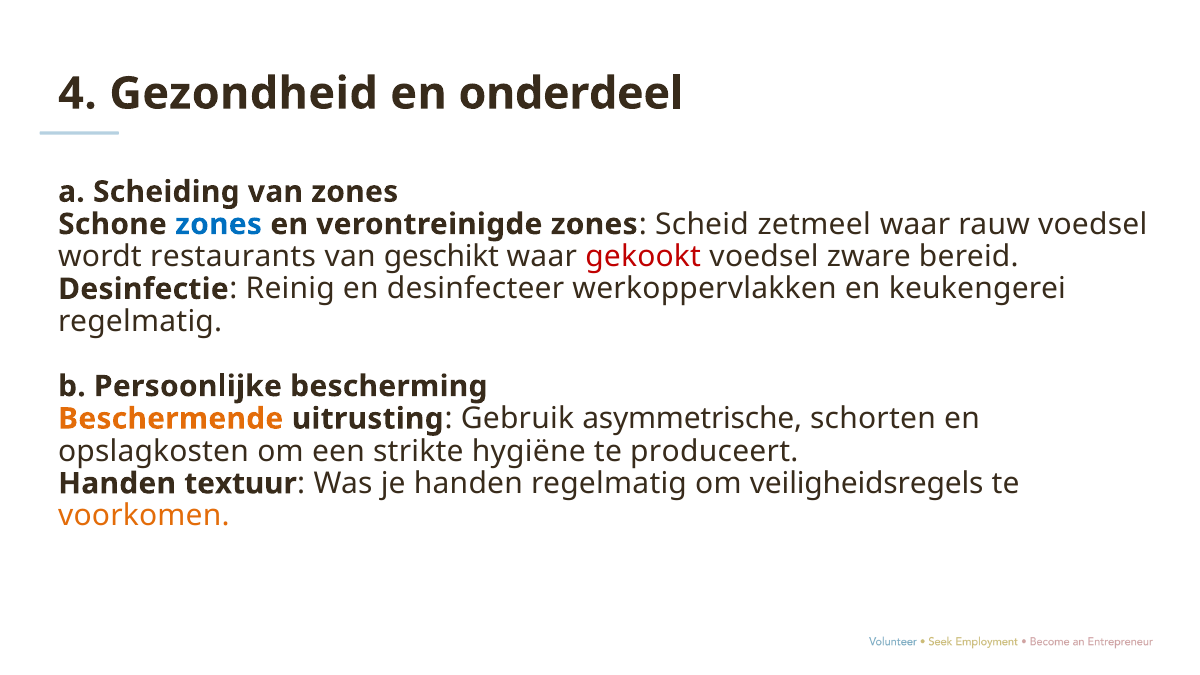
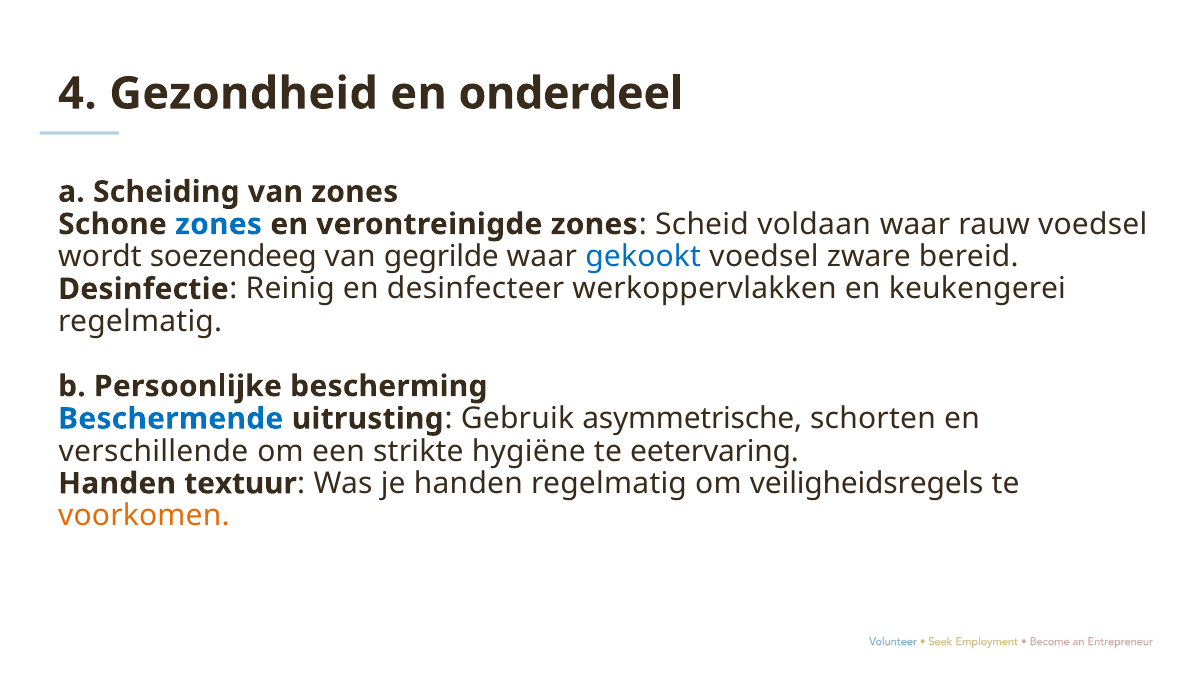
zetmeel: zetmeel -> voldaan
restaurants: restaurants -> soezendeeg
geschikt: geschikt -> gegrilde
gekookt colour: red -> blue
Beschermende colour: orange -> blue
opslagkosten: opslagkosten -> verschillende
produceert: produceert -> eetervaring
